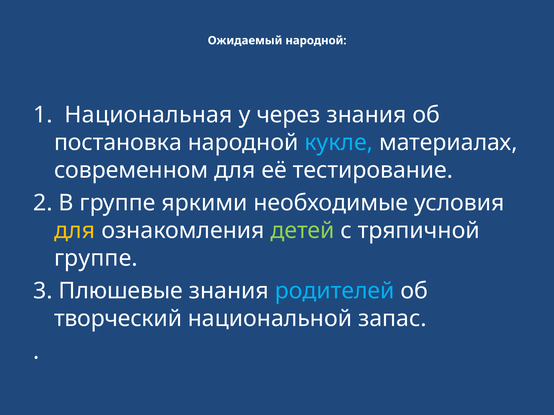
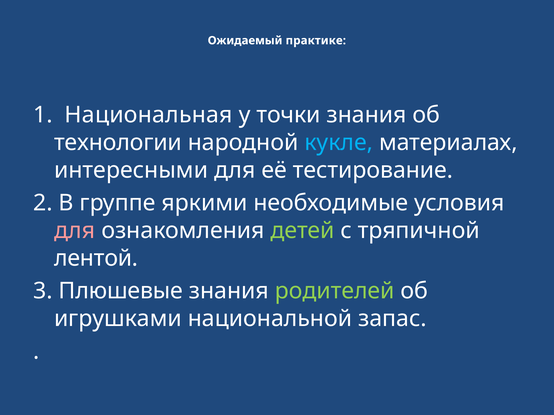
Ожидаемый народной: народной -> практике
через: через -> точки
постановка: постановка -> технологии
современном: современном -> интересными
для at (75, 231) colour: yellow -> pink
группе at (96, 259): группе -> лентой
родителей colour: light blue -> light green
творческий: творческий -> игрушками
